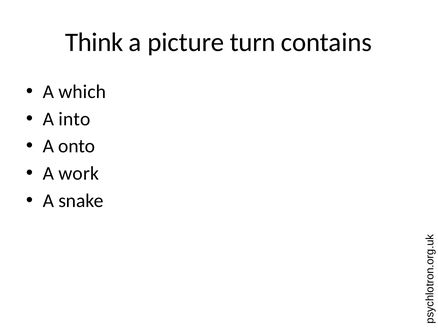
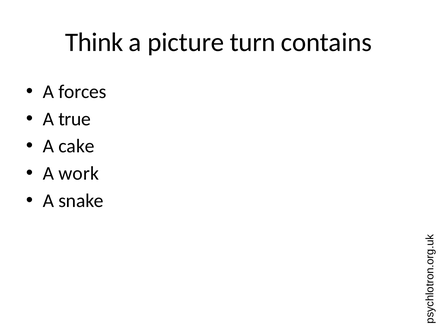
which: which -> forces
into: into -> true
onto: onto -> cake
